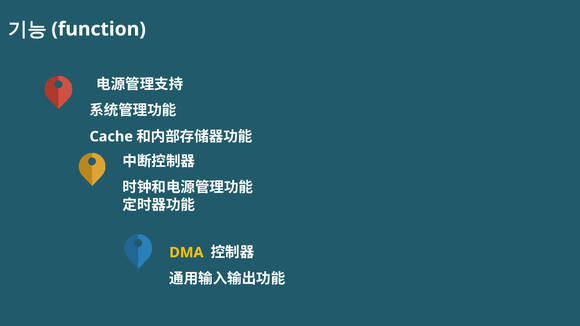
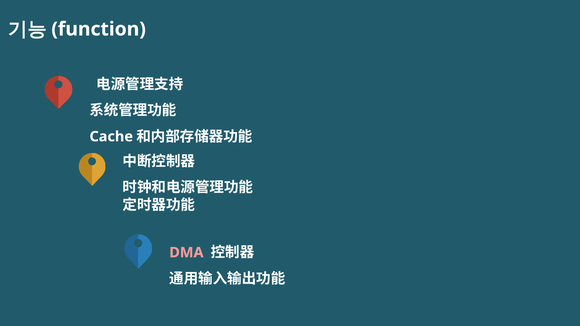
DMA colour: yellow -> pink
